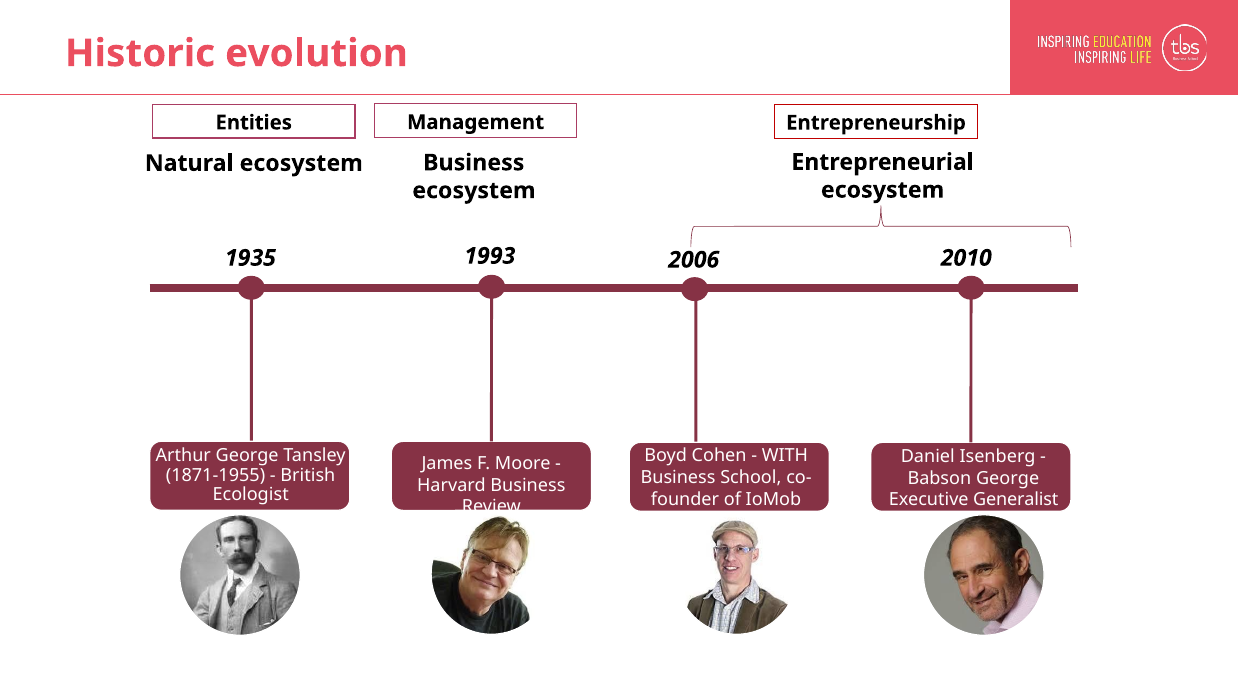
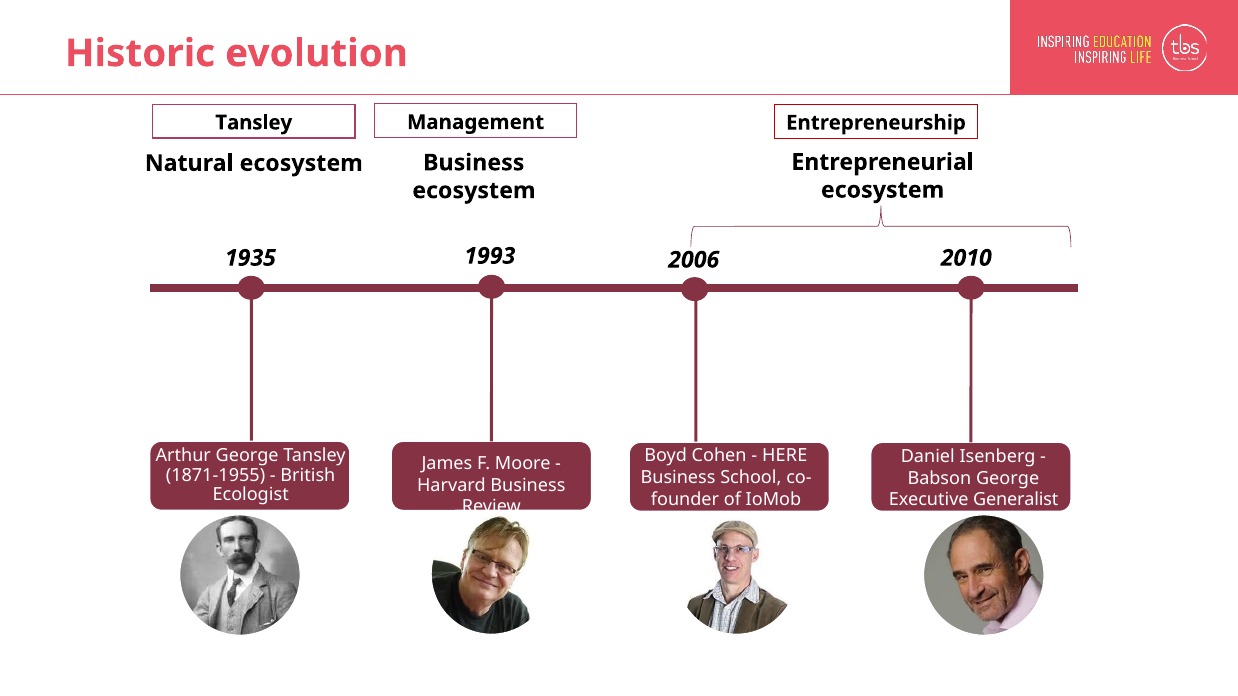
Entities at (254, 123): Entities -> Tansley
WITH: WITH -> HERE
